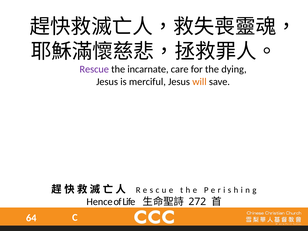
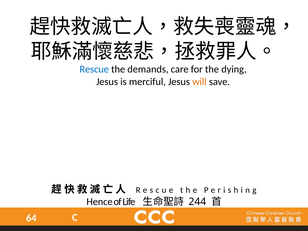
Rescue colour: purple -> blue
incarnate: incarnate -> demands
272: 272 -> 244
